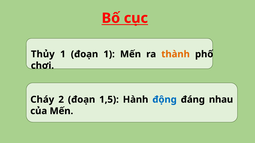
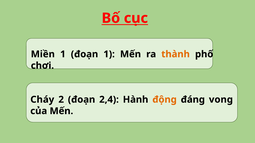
Thủy: Thủy -> Miền
1,5: 1,5 -> 2,4
động colour: blue -> orange
nhau: nhau -> vọng
